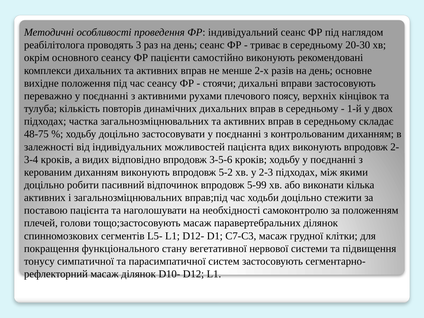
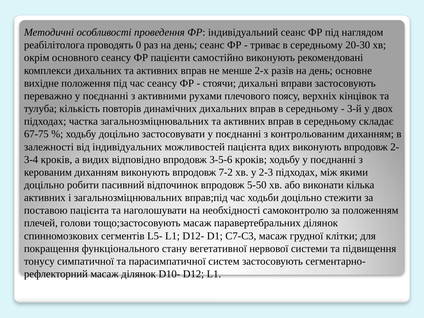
3: 3 -> 0
1-й: 1-й -> 3-й
48-75: 48-75 -> 67-75
5-2: 5-2 -> 7-2
5-99: 5-99 -> 5-50
